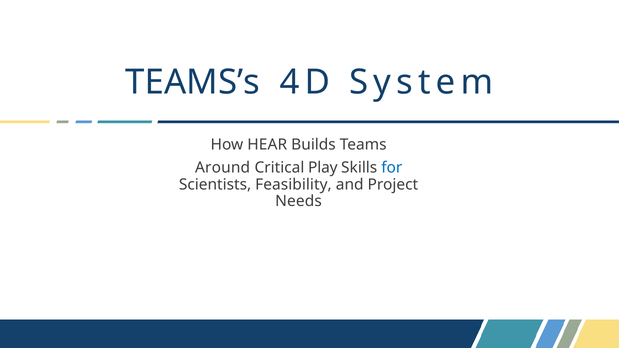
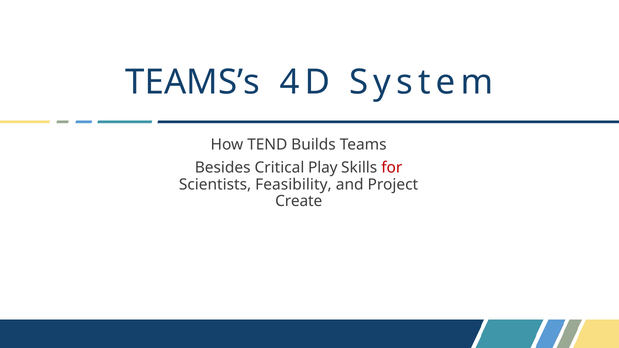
HEAR: HEAR -> TEND
Around: Around -> Besides
for colour: blue -> red
Needs: Needs -> Create
